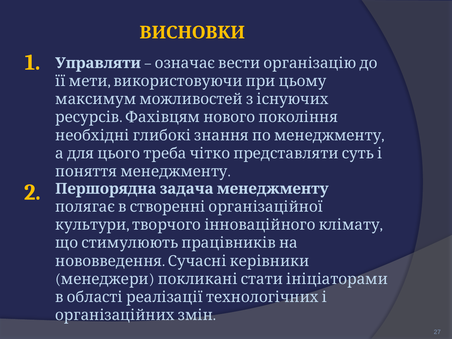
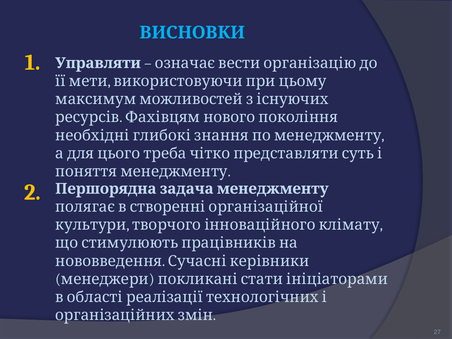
ВИСНОВКИ colour: yellow -> light blue
